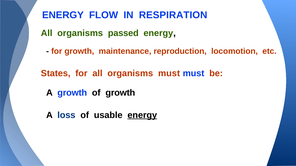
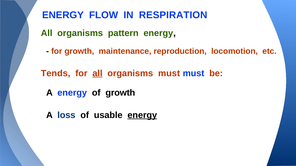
passed: passed -> pattern
States: States -> Tends
all at (97, 73) underline: none -> present
A growth: growth -> energy
